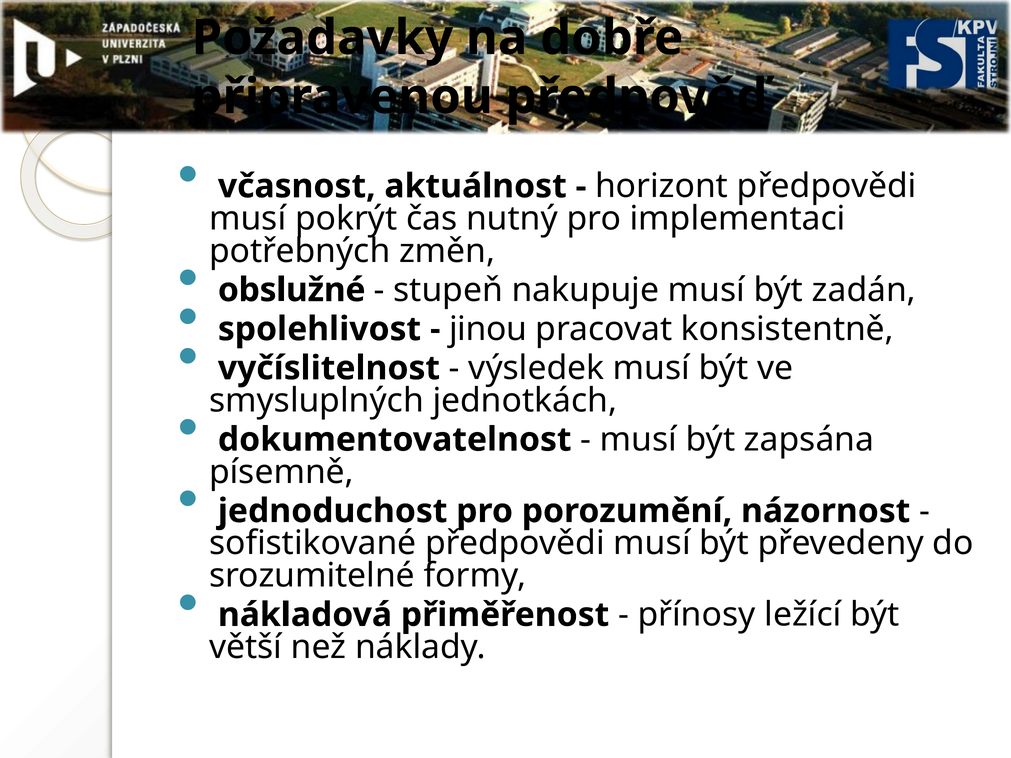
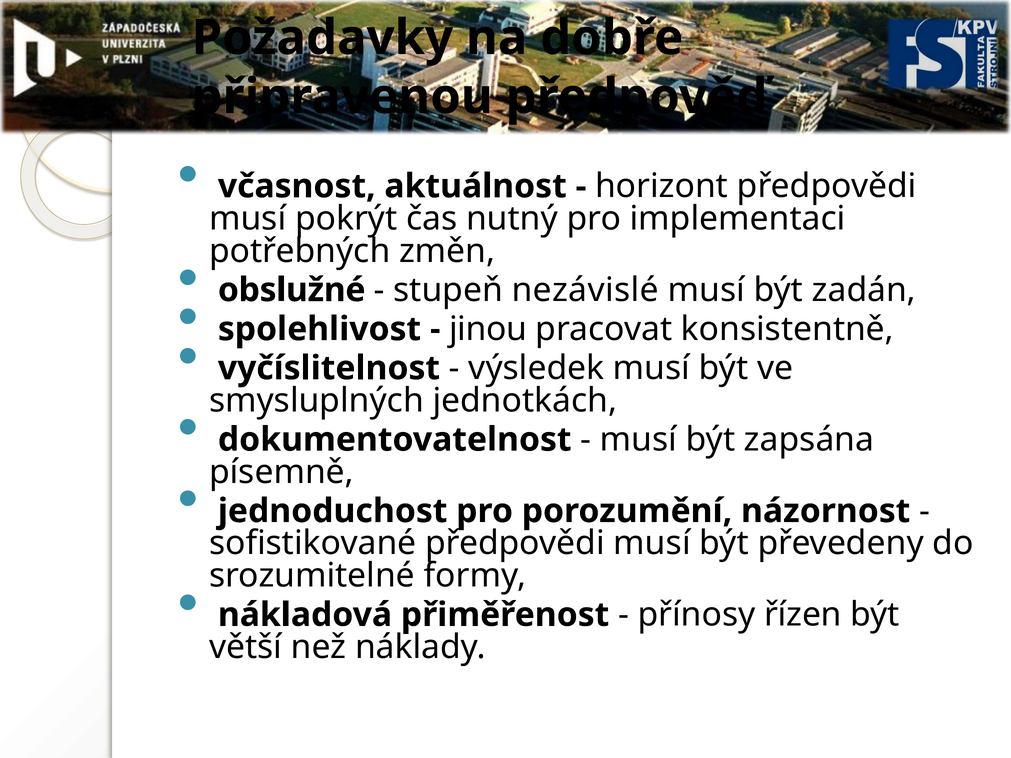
nakupuje: nakupuje -> nezávislé
ležící: ležící -> řízen
